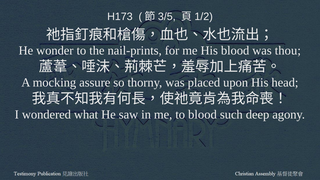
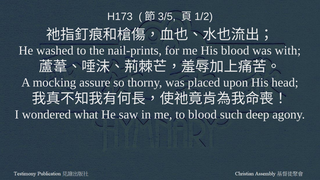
wonder: wonder -> washed
thou: thou -> with
